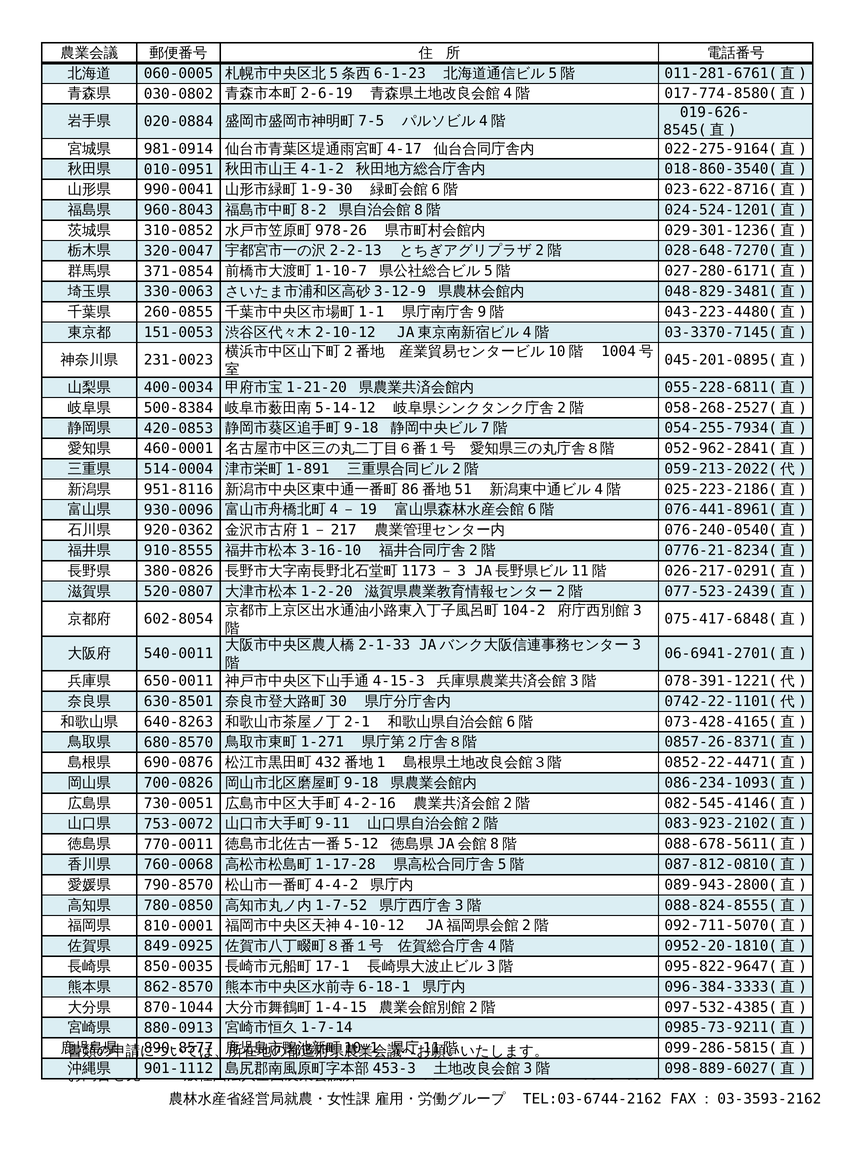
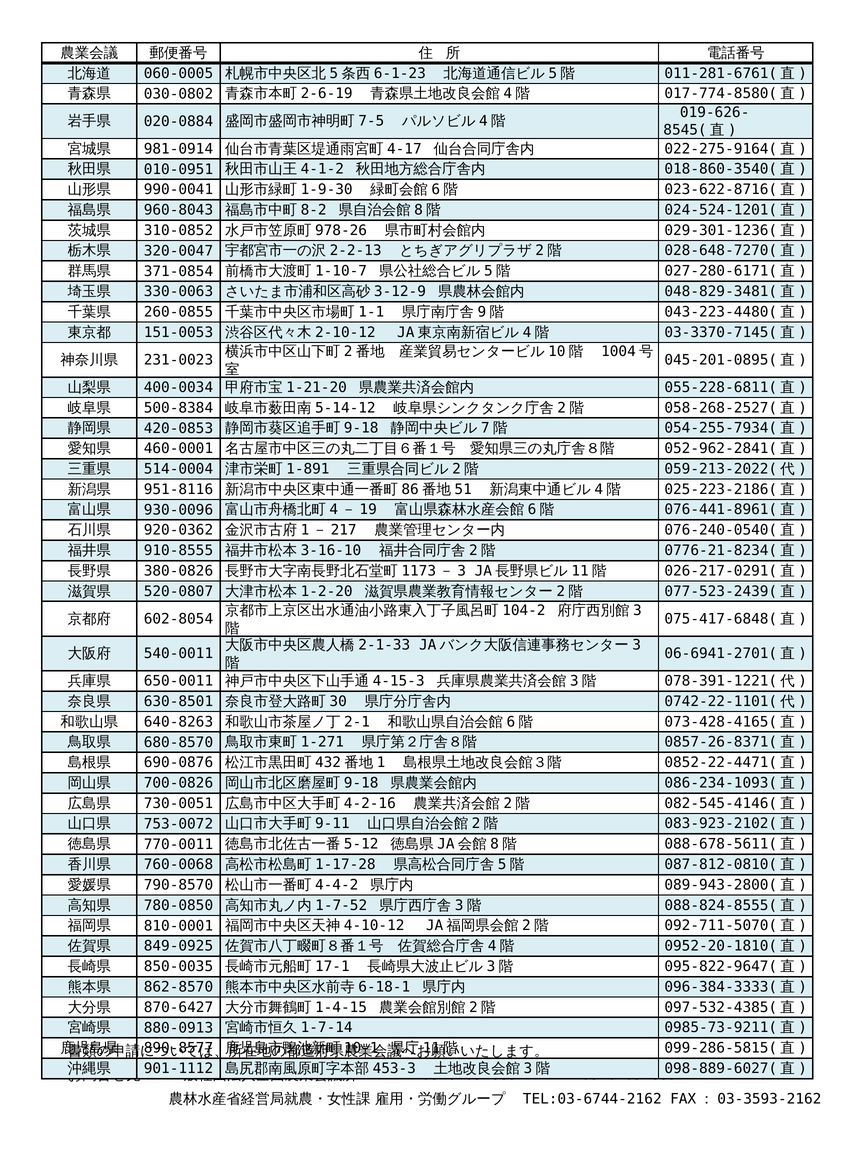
870-1044: 870-1044 -> 870-6427
